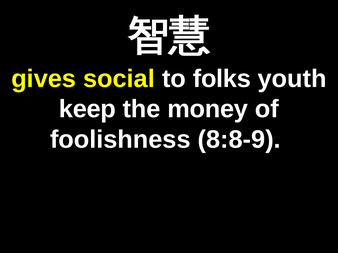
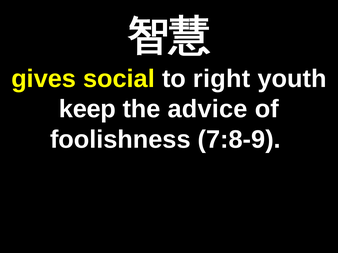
folks: folks -> right
money: money -> advice
8:8-9: 8:8-9 -> 7:8-9
